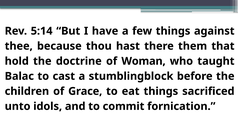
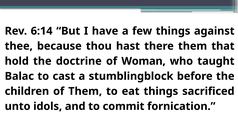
5:14: 5:14 -> 6:14
of Grace: Grace -> Them
